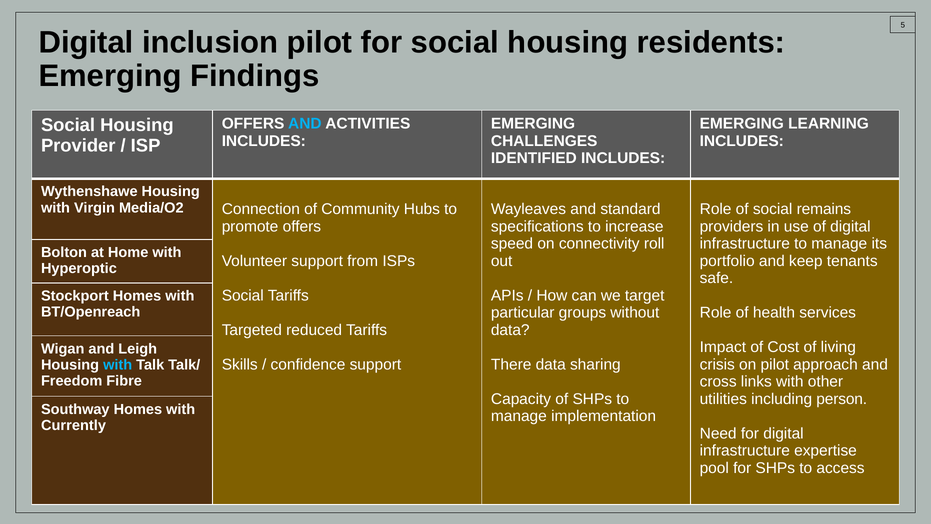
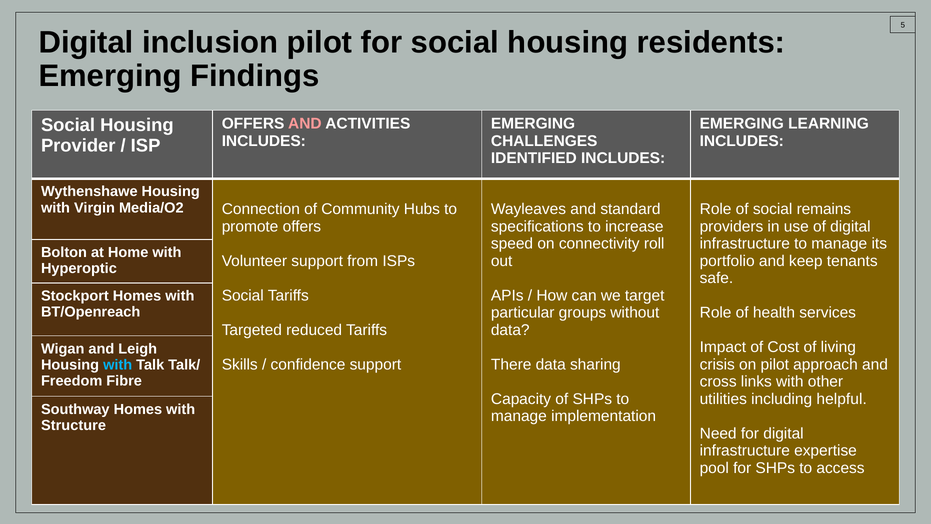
AND at (305, 124) colour: light blue -> pink
person: person -> helpful
Currently: Currently -> Structure
